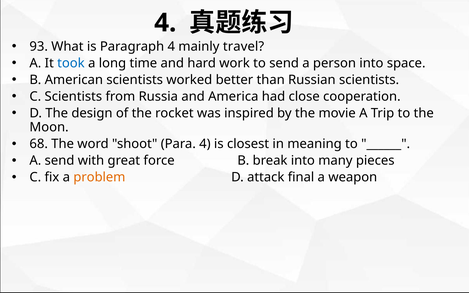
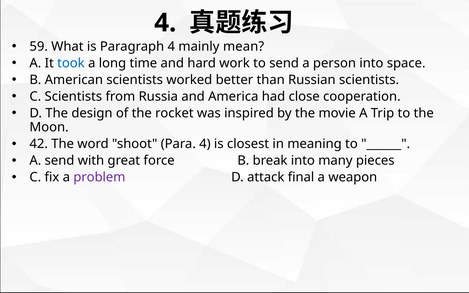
93: 93 -> 59
travel: travel -> mean
68: 68 -> 42
problem colour: orange -> purple
